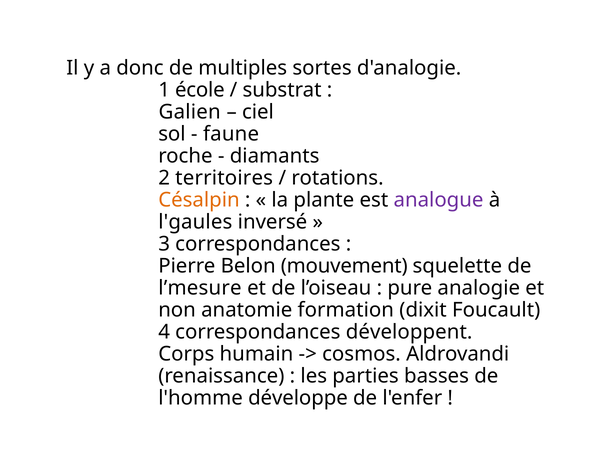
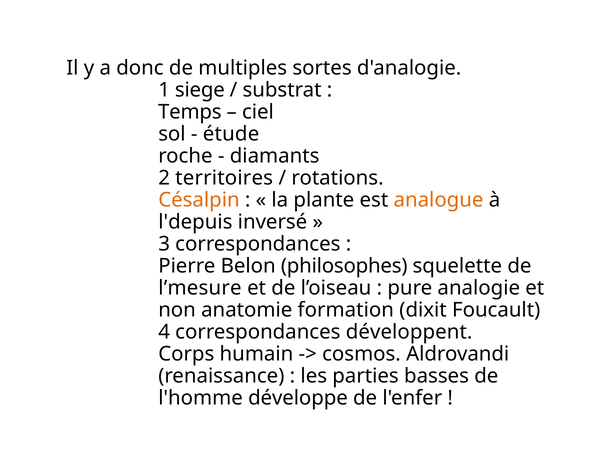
école: école -> siege
Galien: Galien -> Temps
faune: faune -> étude
analogue colour: purple -> orange
l'gaules: l'gaules -> l'depuis
mouvement: mouvement -> philosophes
